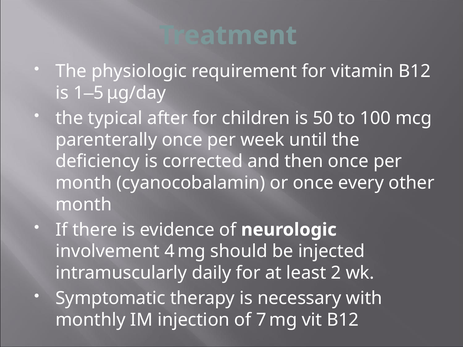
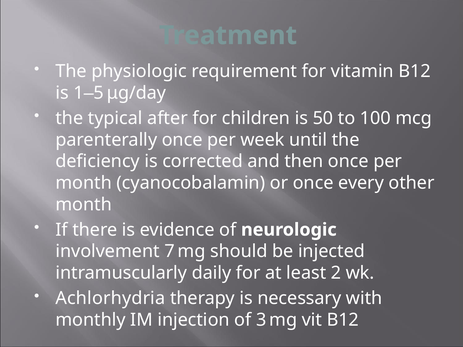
4: 4 -> 7
Symptomatic: Symptomatic -> Achlorhydria
7: 7 -> 3
